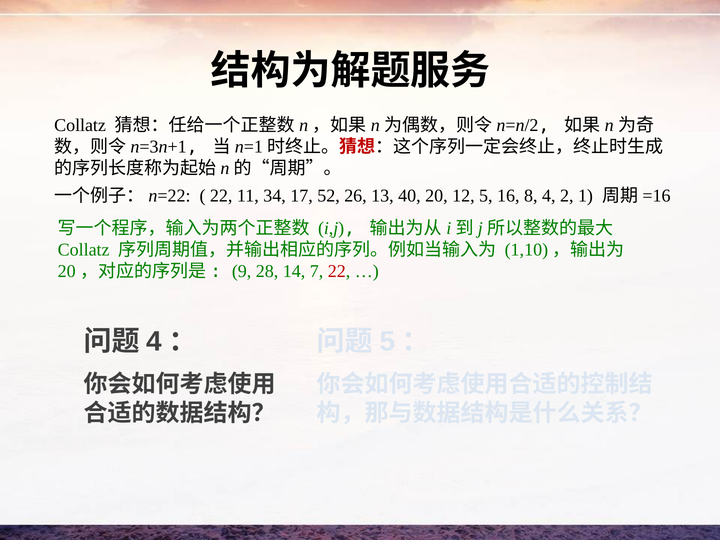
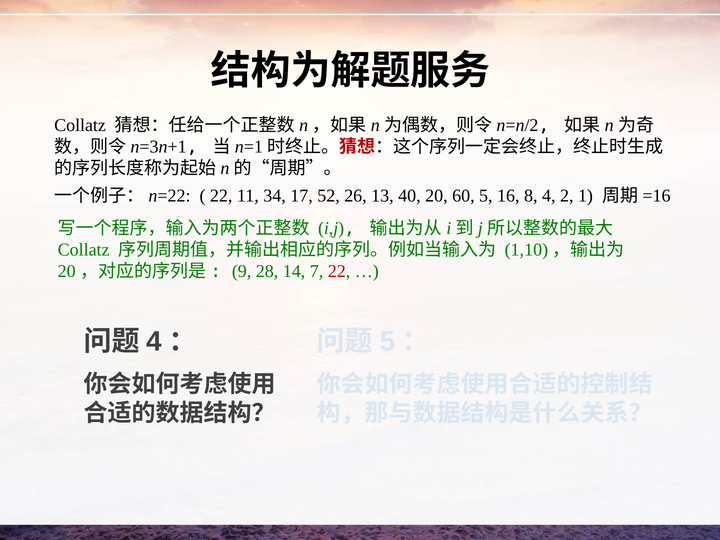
12: 12 -> 60
